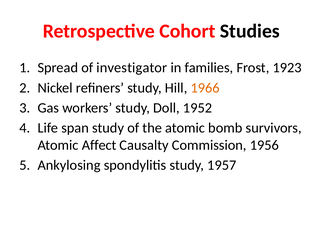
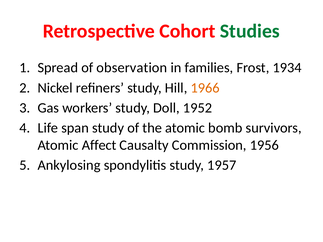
Studies colour: black -> green
investigator: investigator -> observation
1923: 1923 -> 1934
